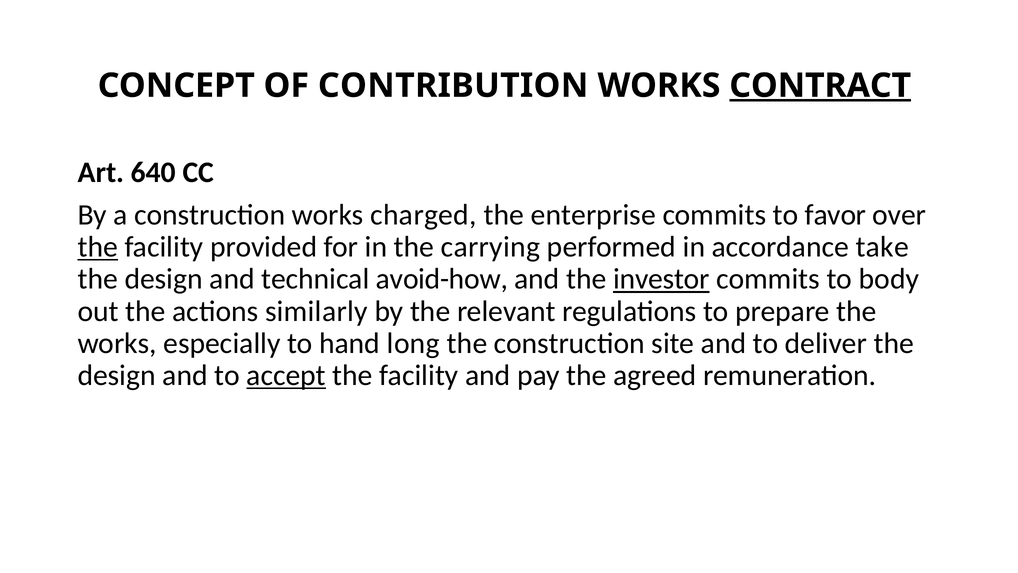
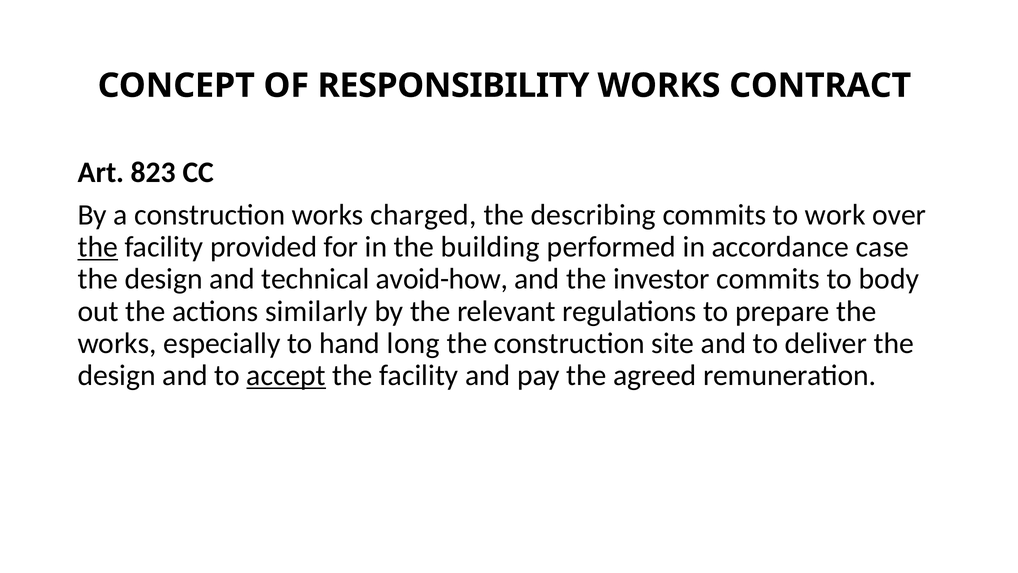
CONTRIBUTION: CONTRIBUTION -> RESPONSIBILITY
CONTRACT underline: present -> none
640: 640 -> 823
enterprise: enterprise -> describing
favor: favor -> work
carrying: carrying -> building
take: take -> case
investor underline: present -> none
